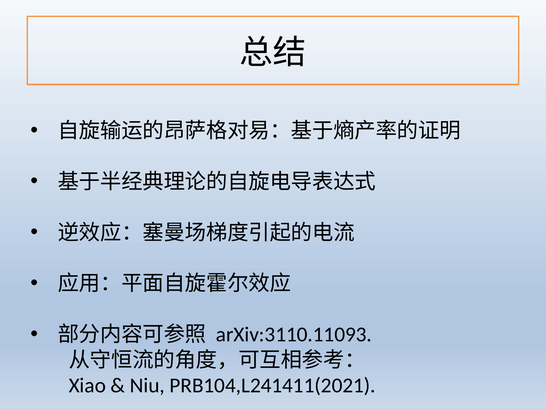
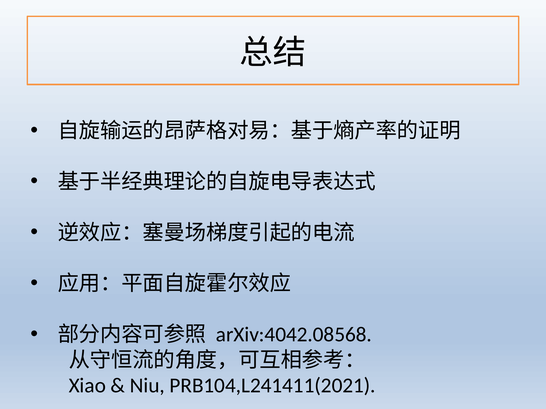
arXiv:3110.11093: arXiv:3110.11093 -> arXiv:4042.08568
